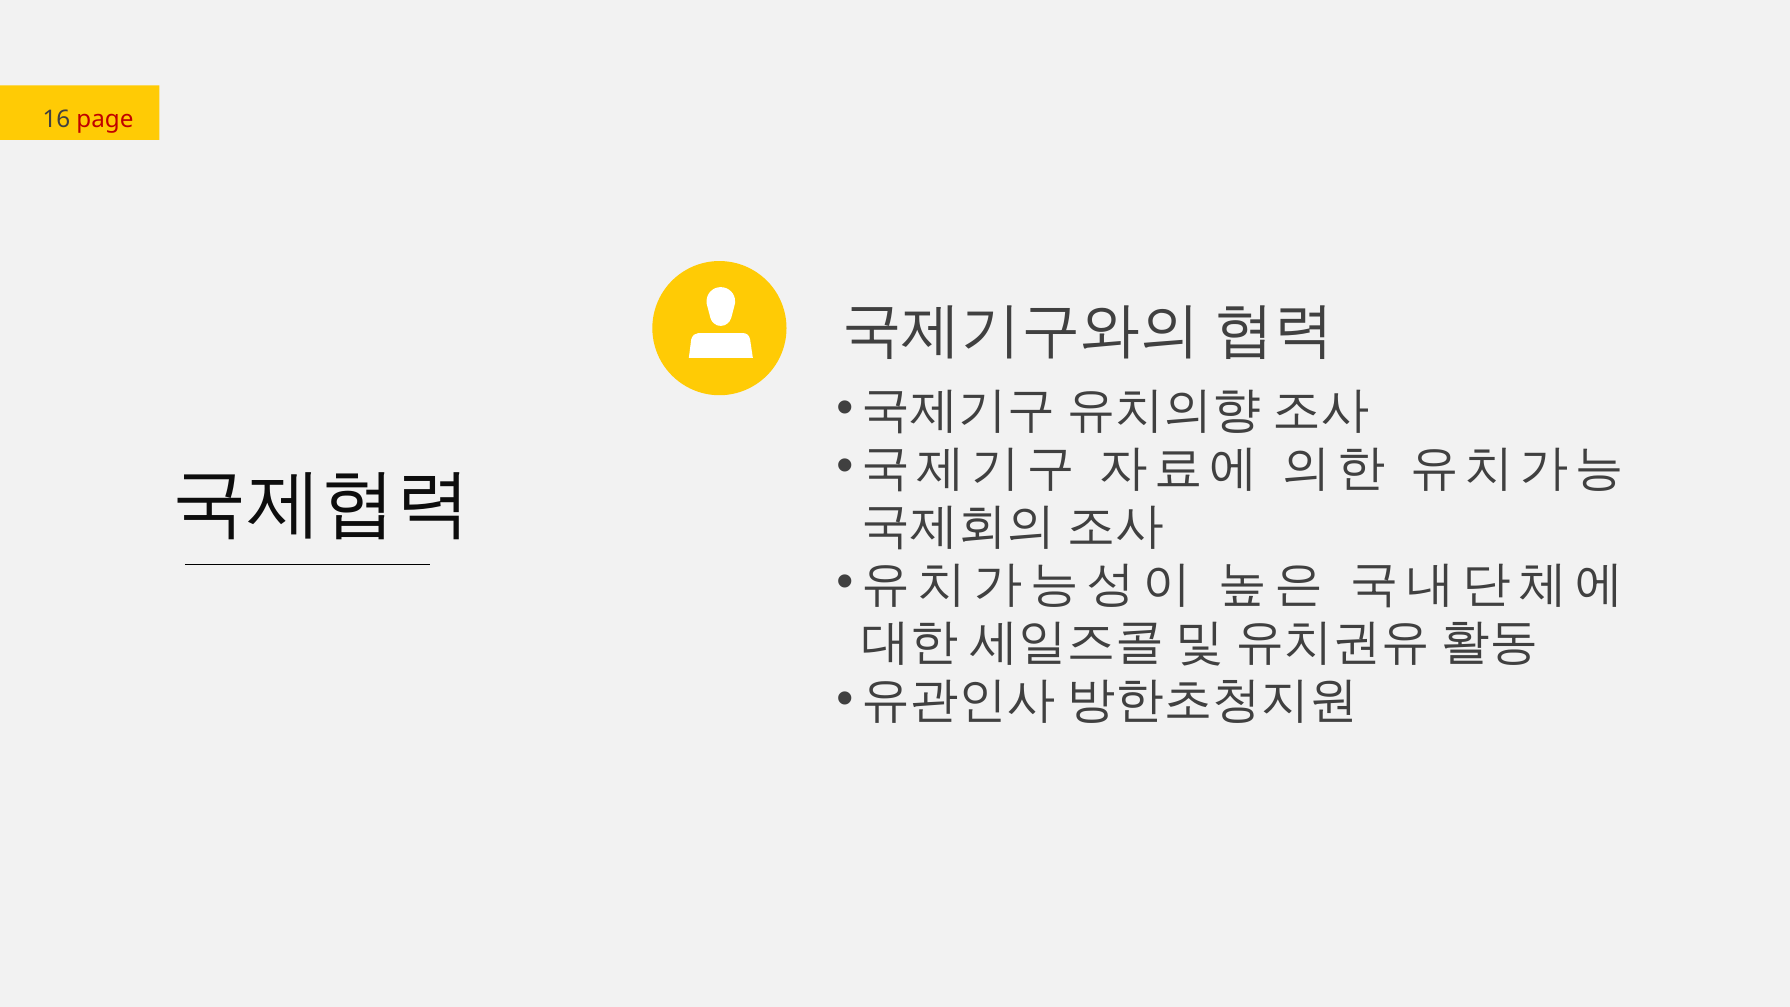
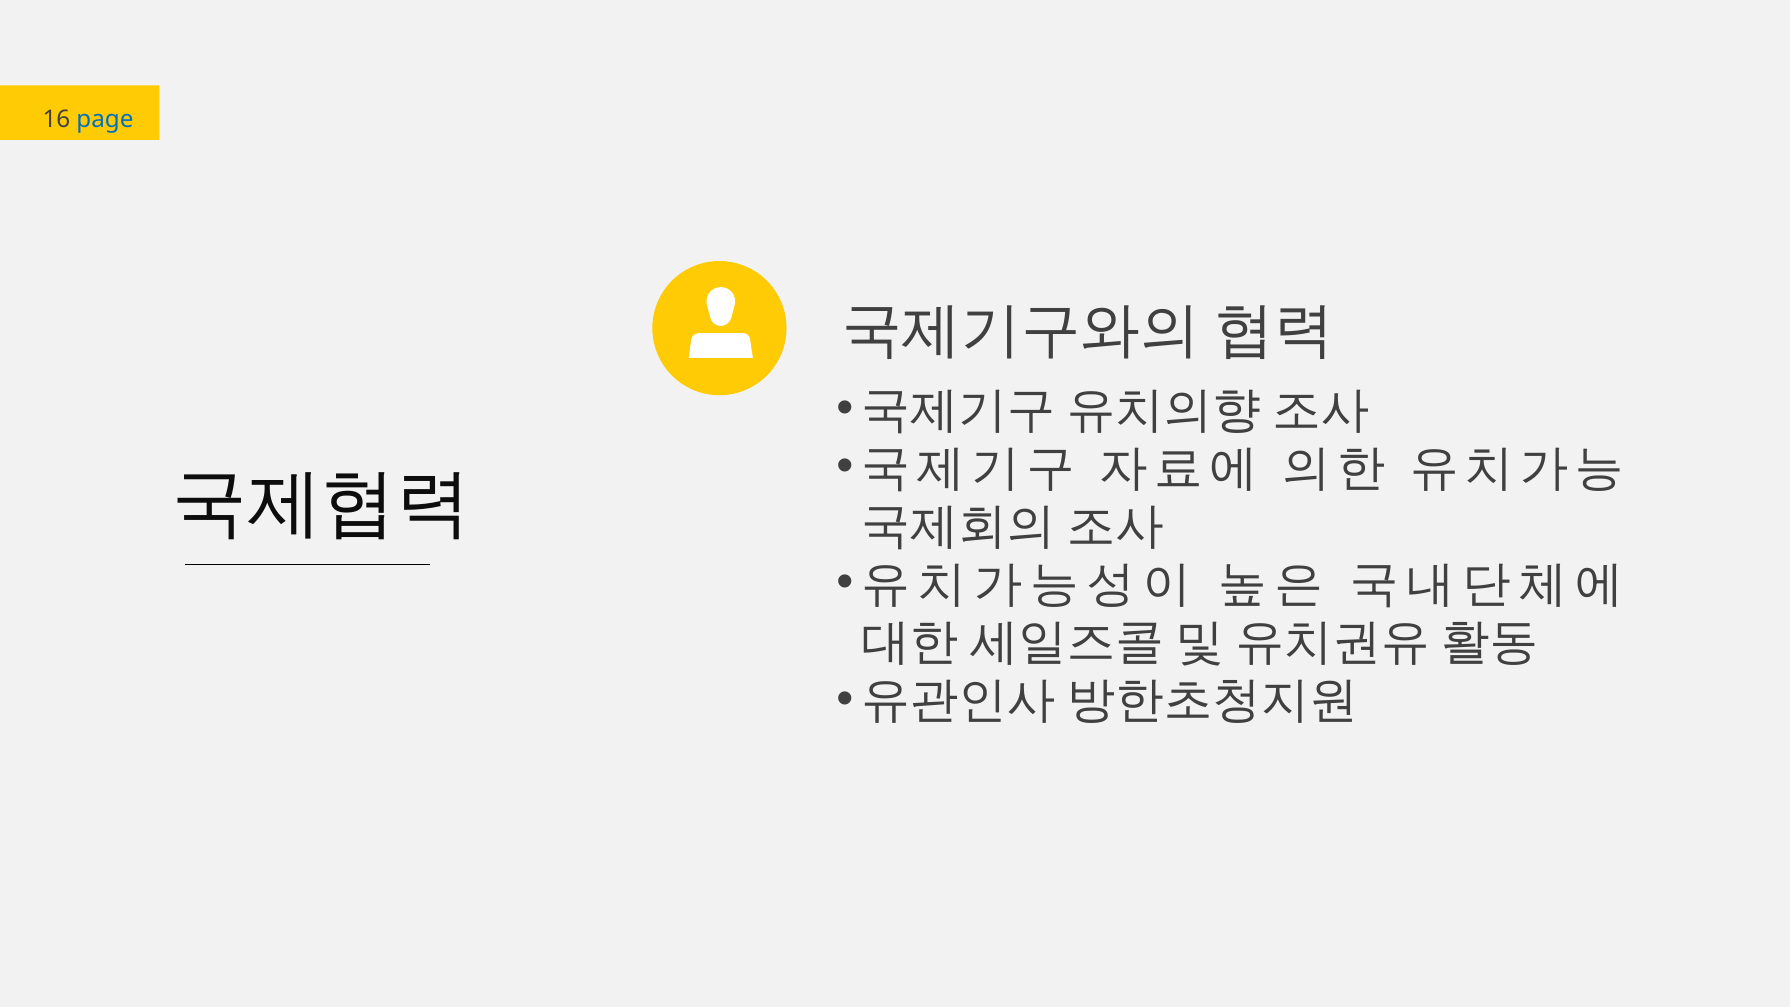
page colour: red -> blue
